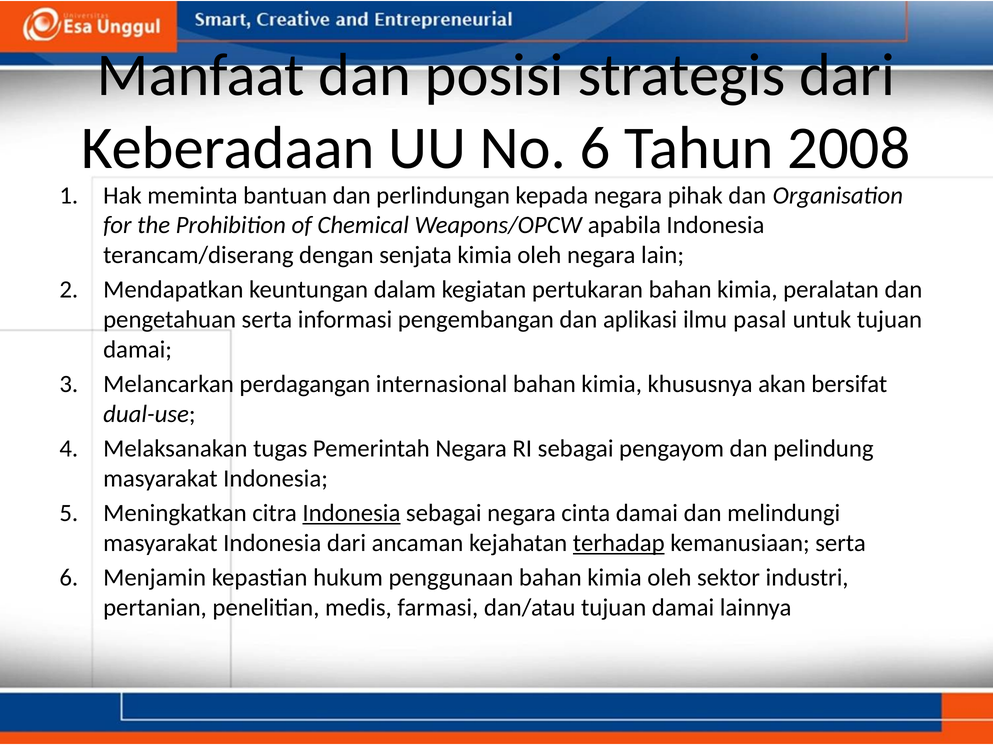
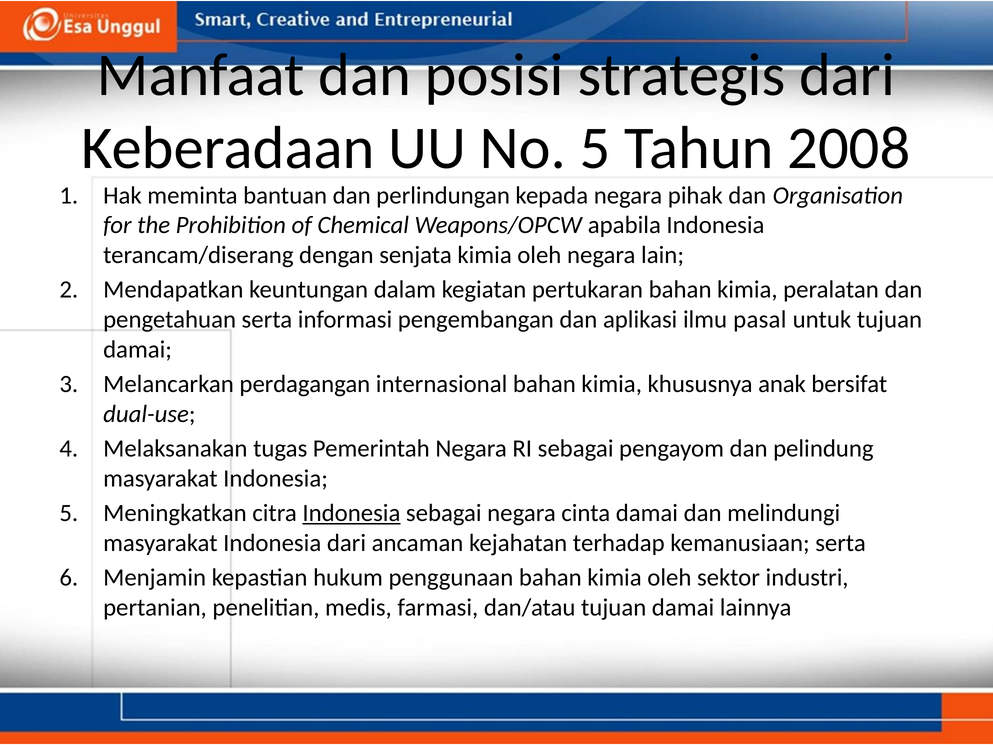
No 6: 6 -> 5
akan: akan -> anak
terhadap underline: present -> none
